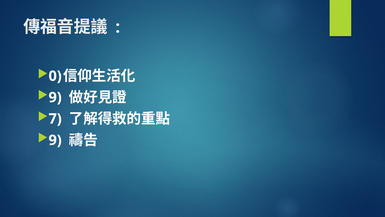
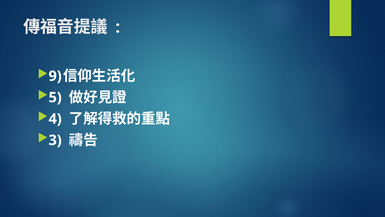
0: 0 -> 9
9 at (55, 97): 9 -> 5
7: 7 -> 4
9 at (55, 140): 9 -> 3
